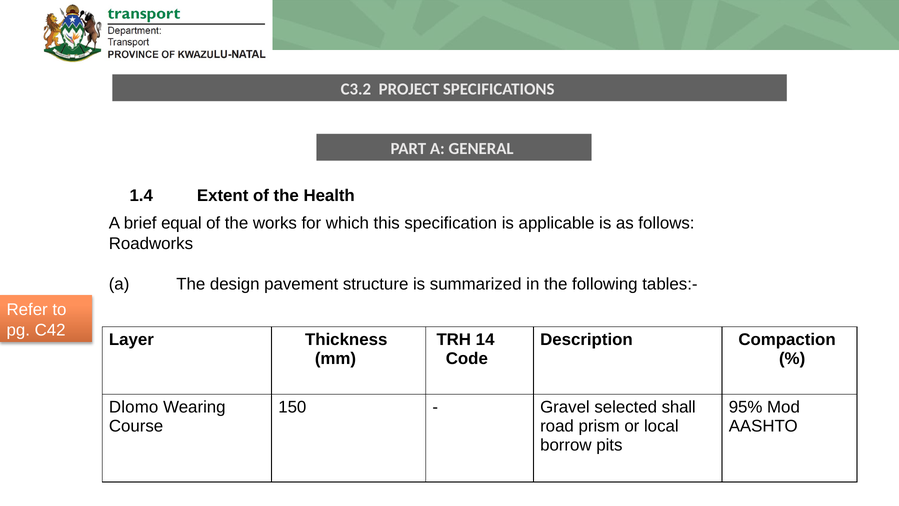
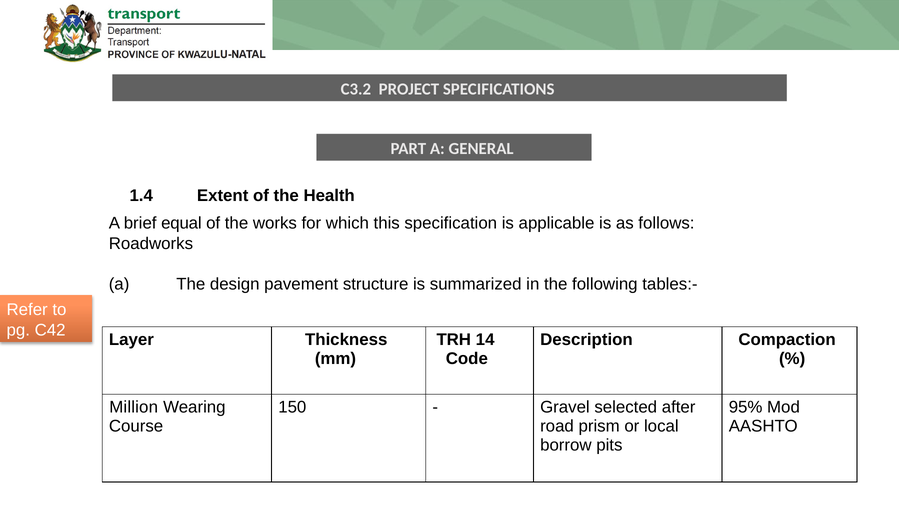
Dlomo: Dlomo -> Million
shall: shall -> after
